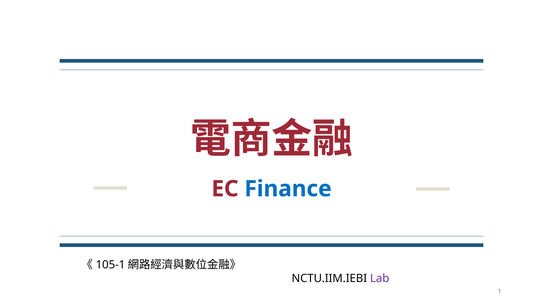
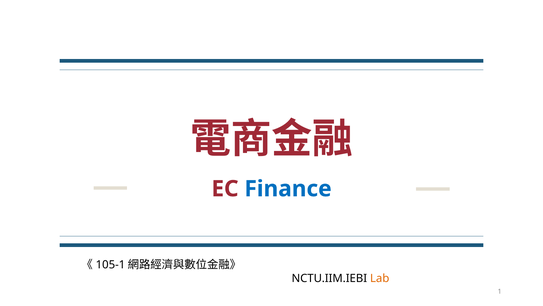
Lab colour: purple -> orange
